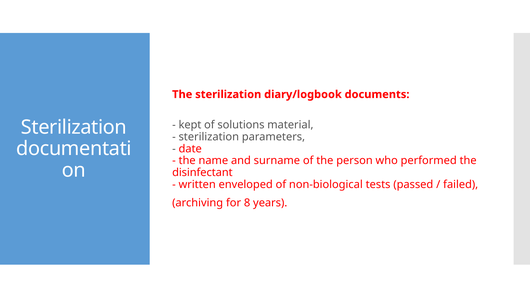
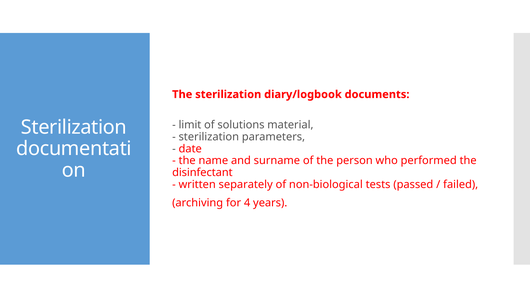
kept: kept -> limit
enveloped: enveloped -> separately
8: 8 -> 4
